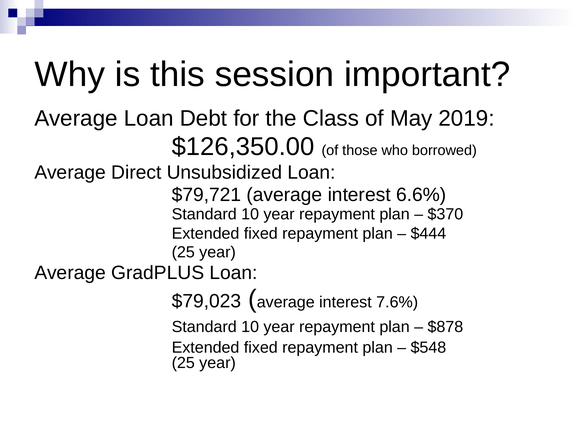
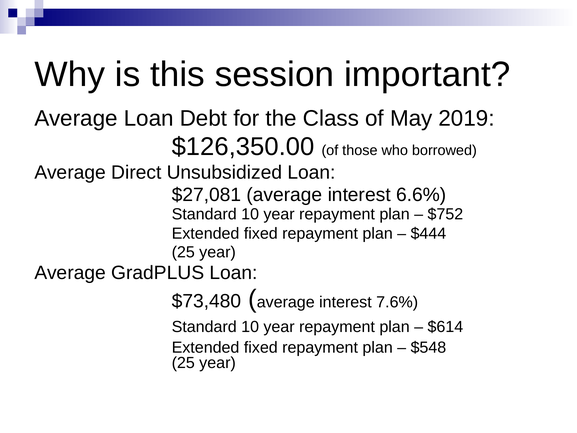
$79,721: $79,721 -> $27,081
$370: $370 -> $752
$79,023: $79,023 -> $73,480
$878: $878 -> $614
